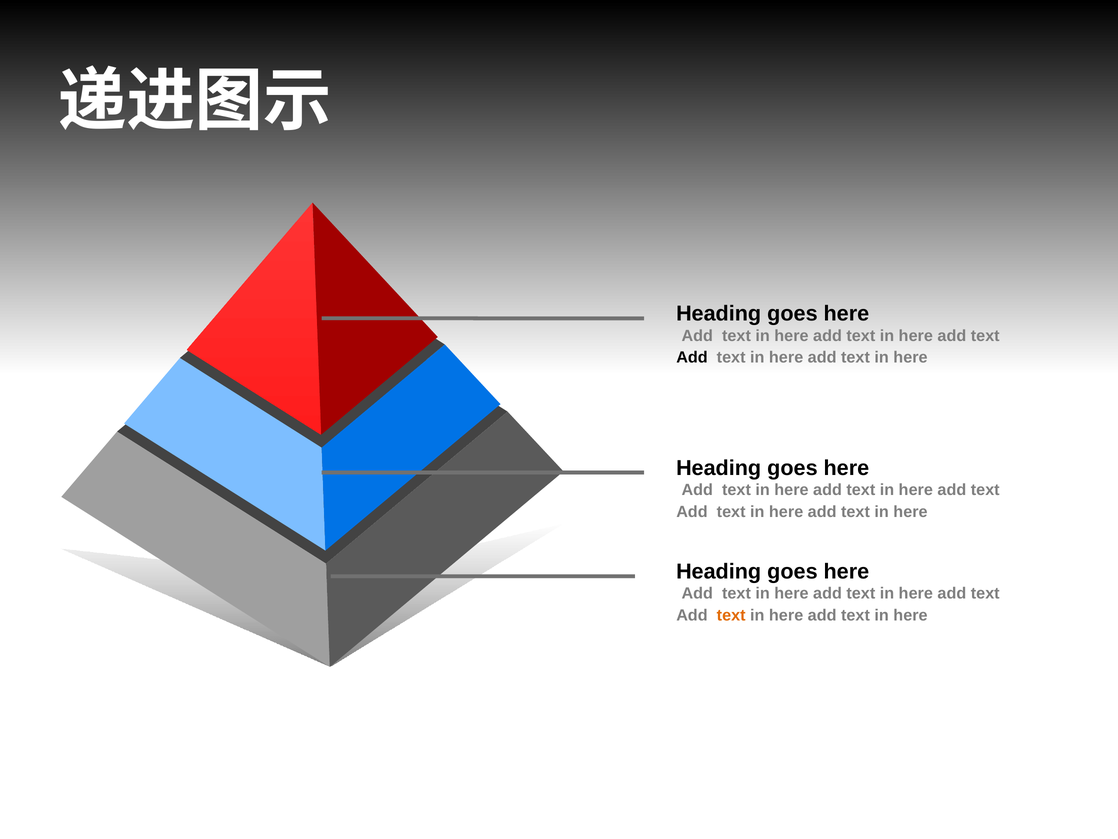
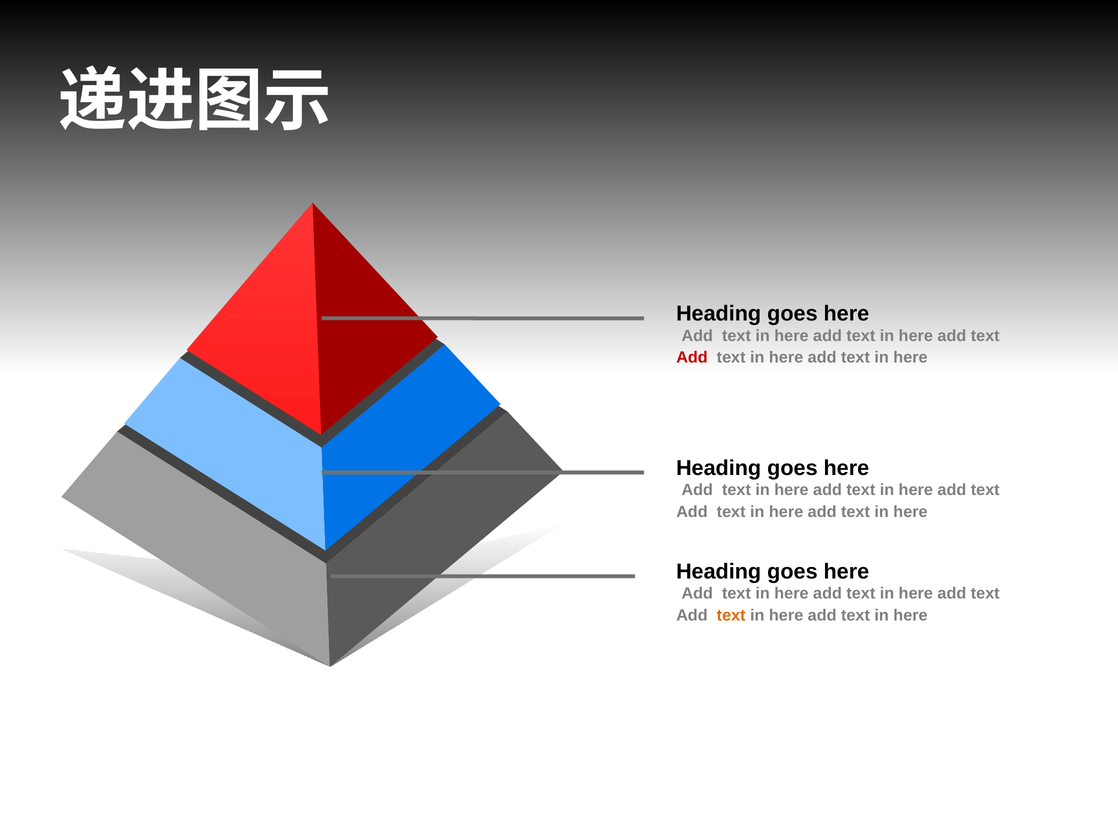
Add at (692, 357) colour: black -> red
